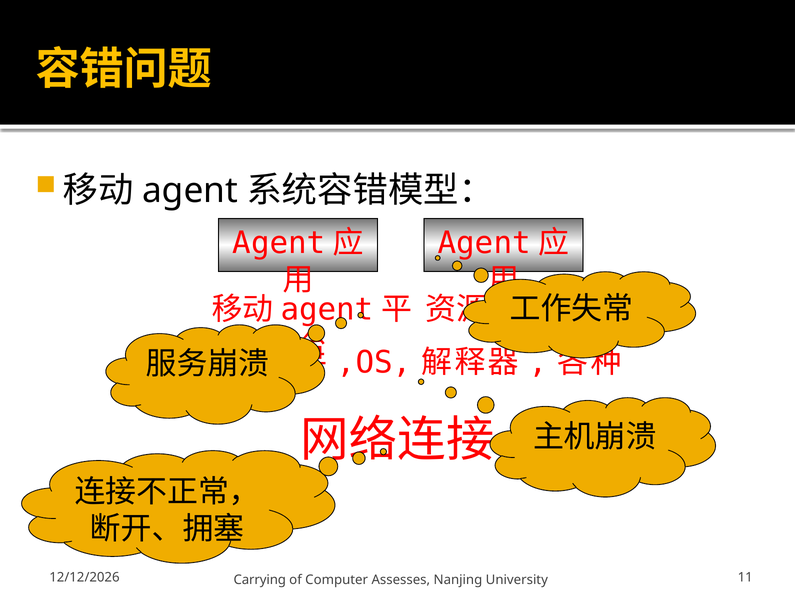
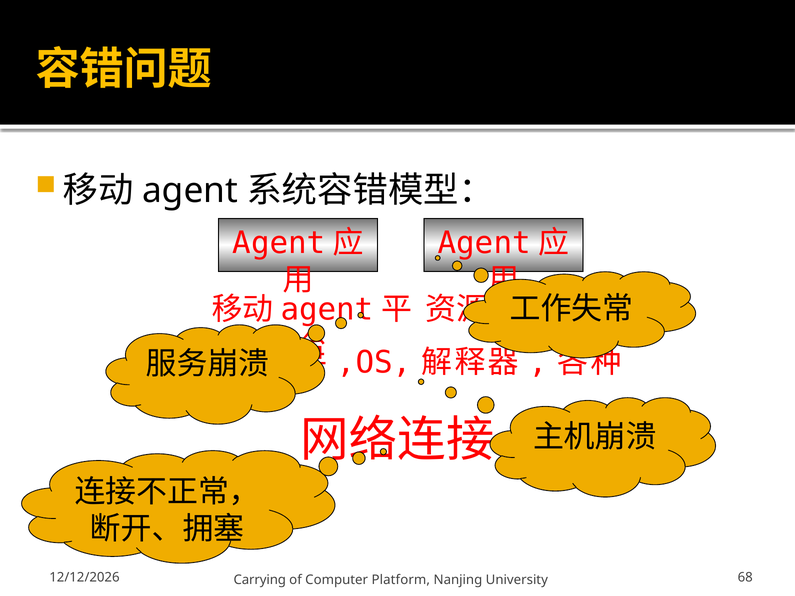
Assesses: Assesses -> Platform
11: 11 -> 68
